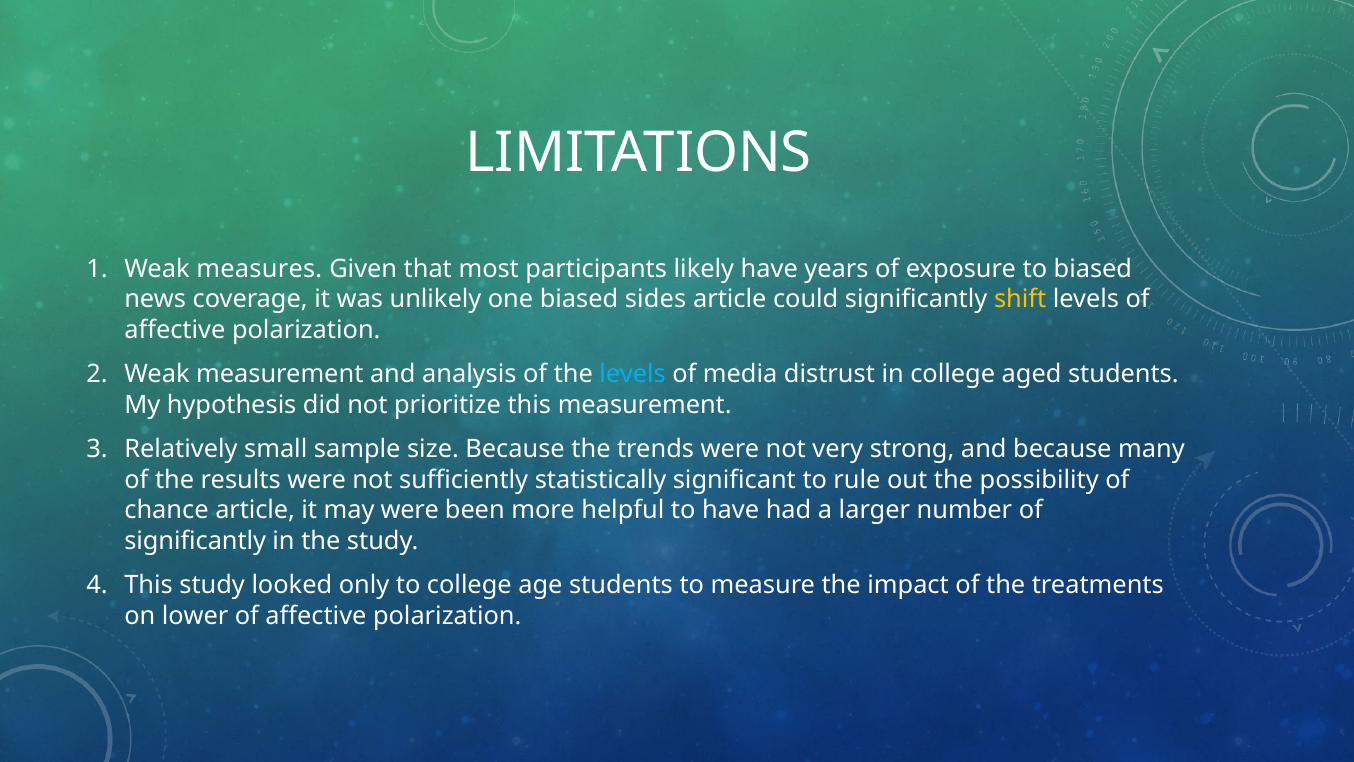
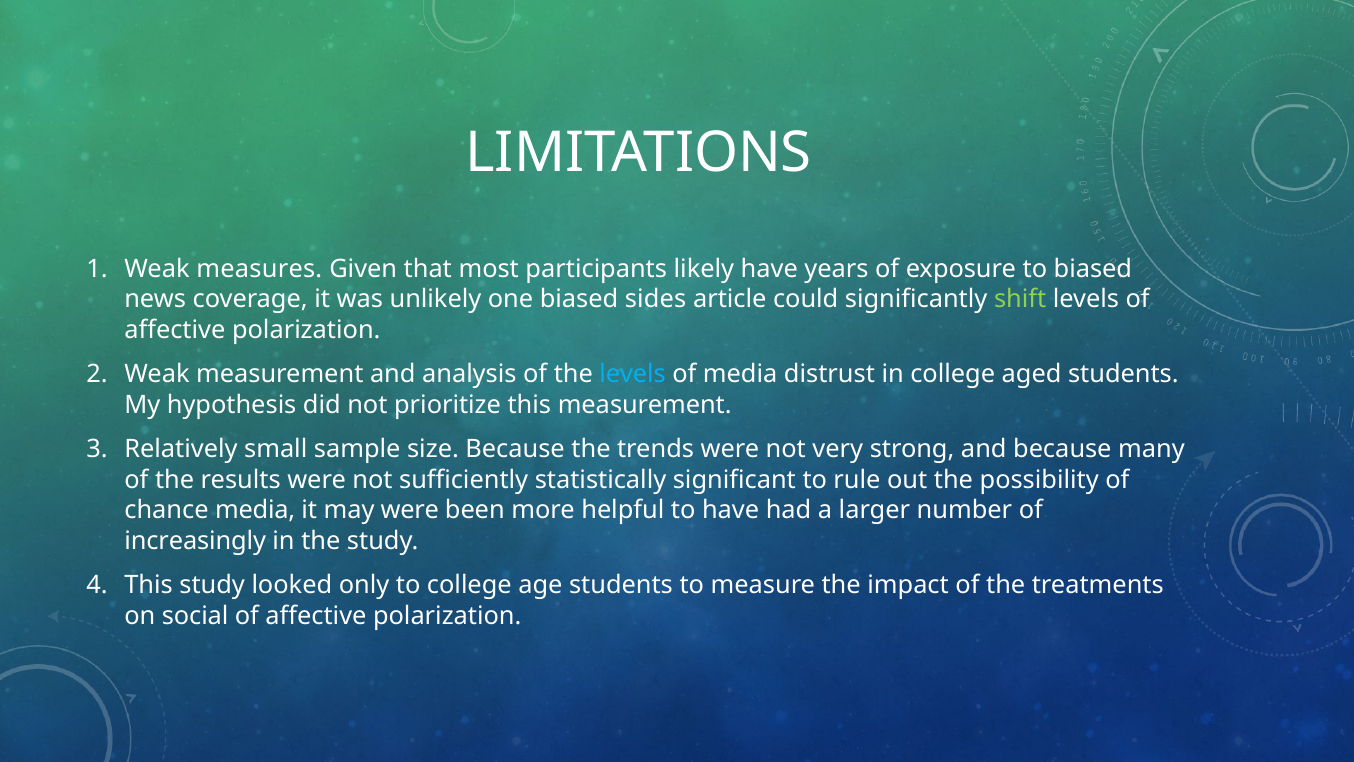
shift colour: yellow -> light green
chance article: article -> media
significantly at (195, 541): significantly -> increasingly
lower: lower -> social
